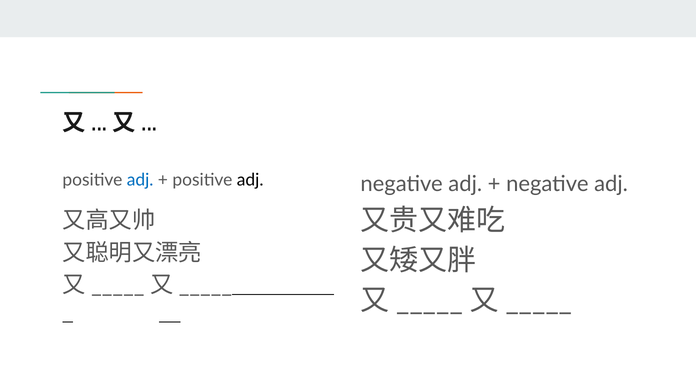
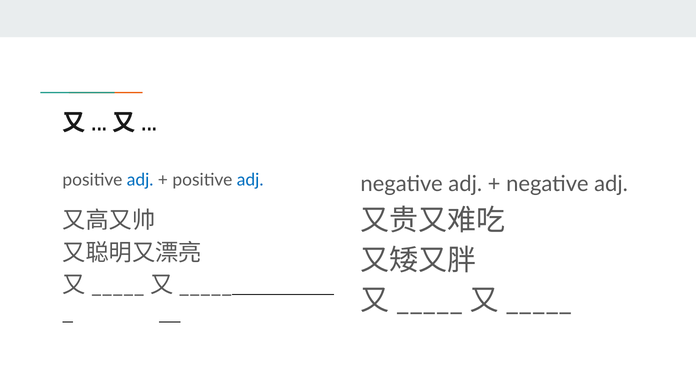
adj at (250, 180) colour: black -> blue
